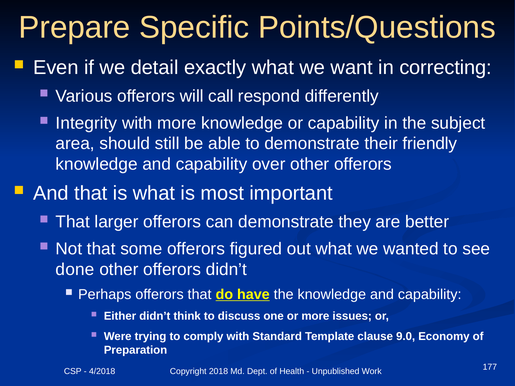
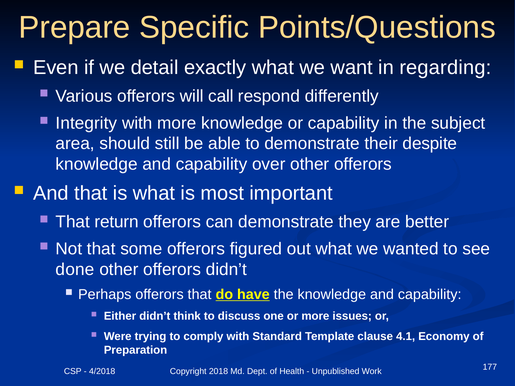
correcting: correcting -> regarding
friendly: friendly -> despite
larger: larger -> return
9.0: 9.0 -> 4.1
